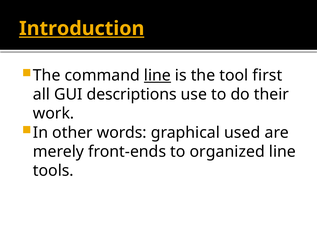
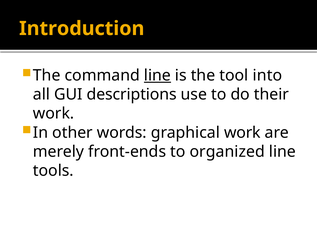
Introduction underline: present -> none
first: first -> into
graphical used: used -> work
